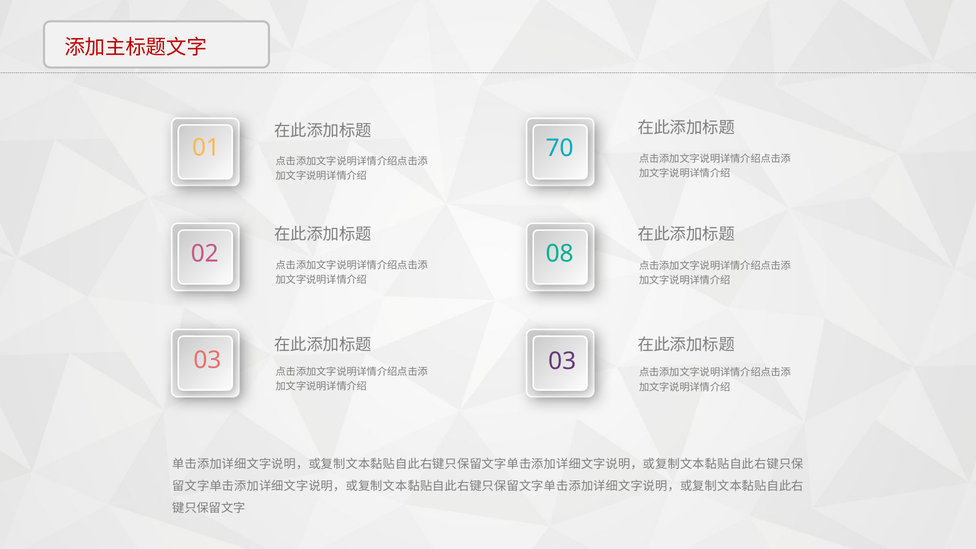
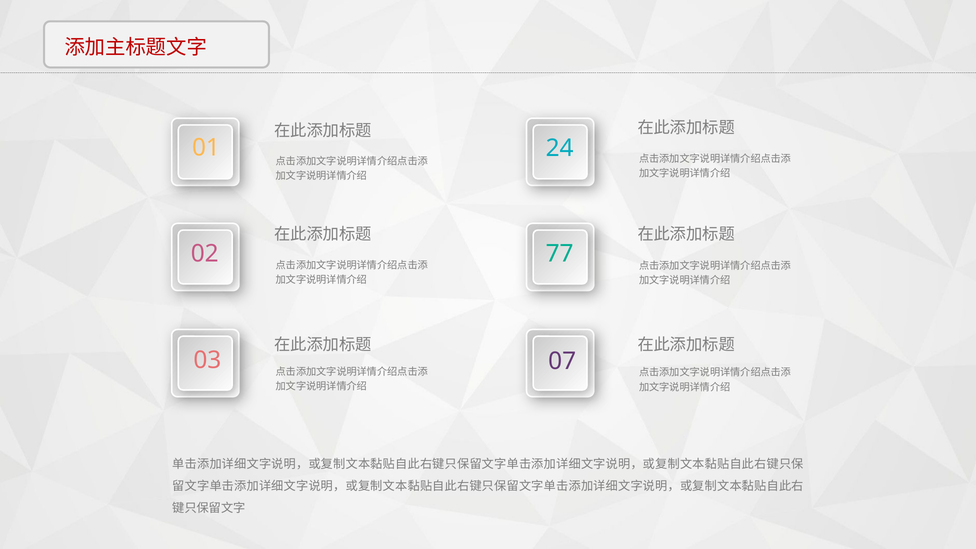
70: 70 -> 24
08: 08 -> 77
03 03: 03 -> 07
